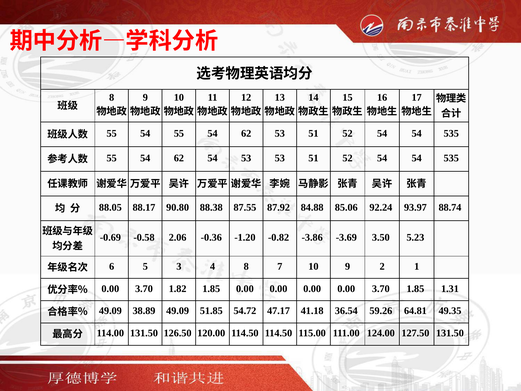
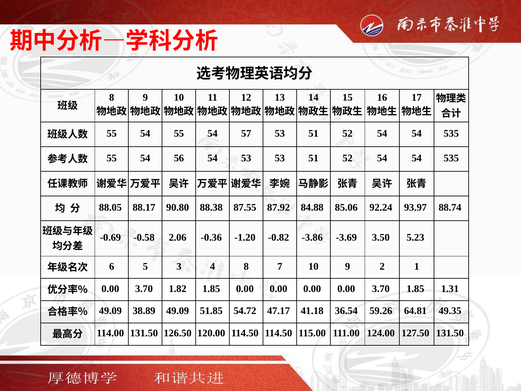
54 55 54 62: 62 -> 57
62 at (179, 158): 62 -> 56
